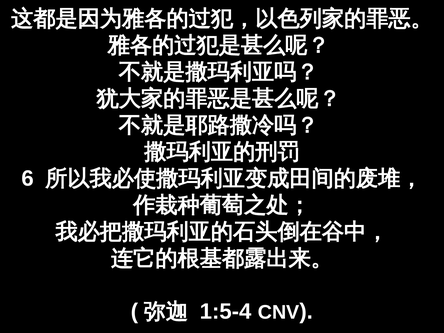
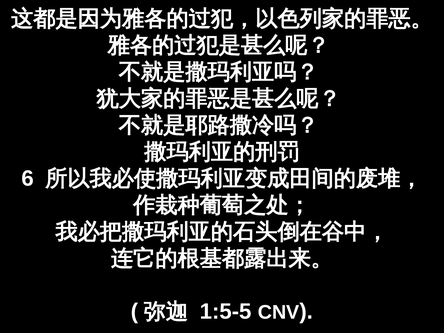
1:5-4: 1:5-4 -> 1:5-5
